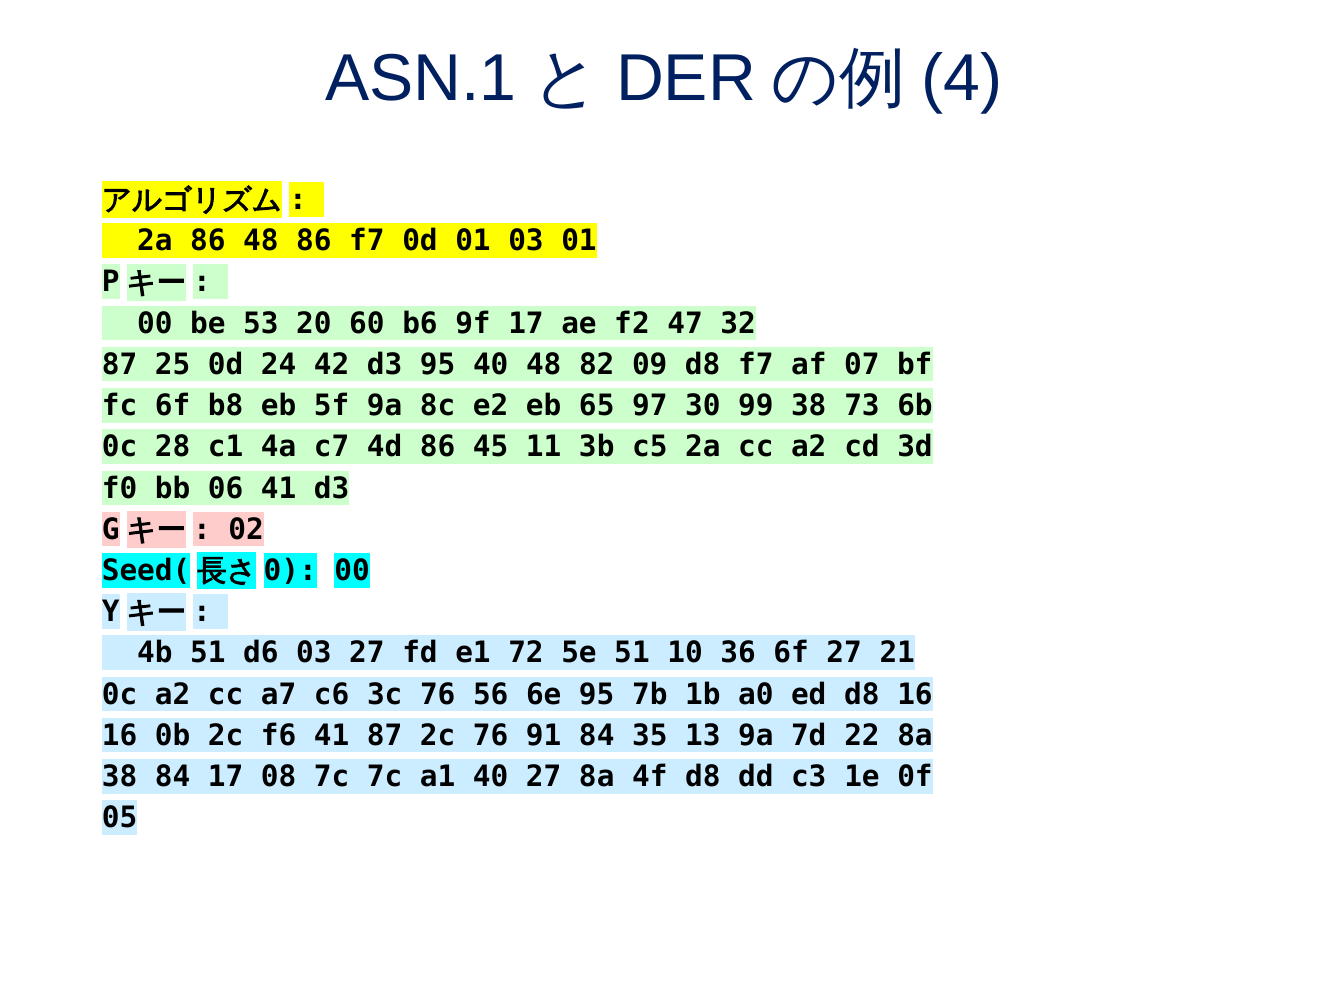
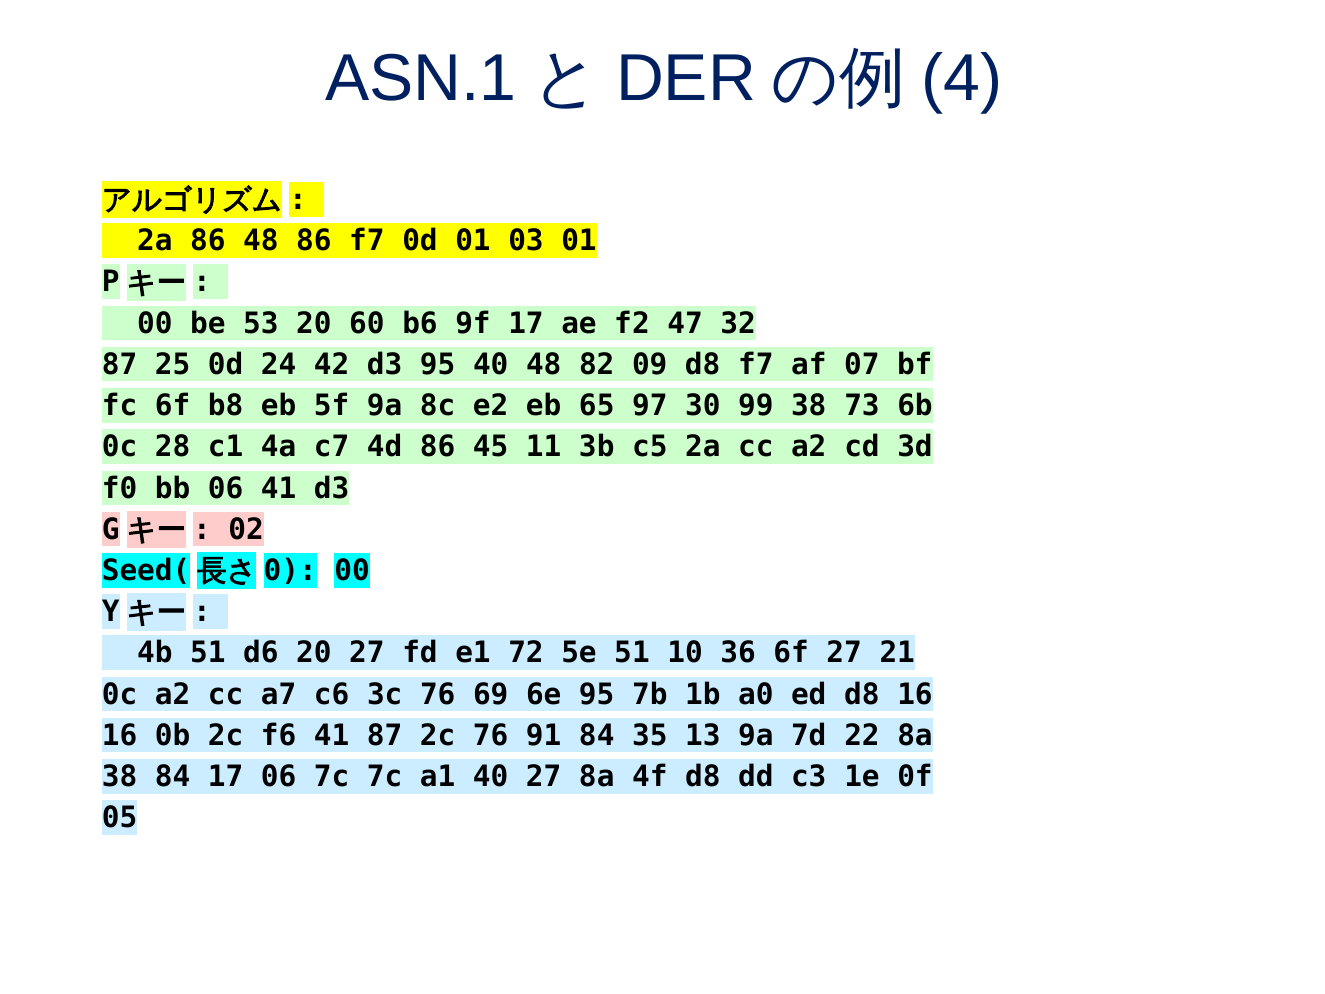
d6 03: 03 -> 20
56: 56 -> 69
17 08: 08 -> 06
